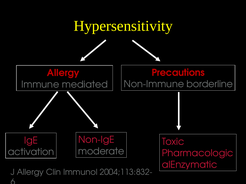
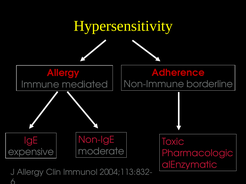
Precautions: Precautions -> Adherence
activation: activation -> expensive
